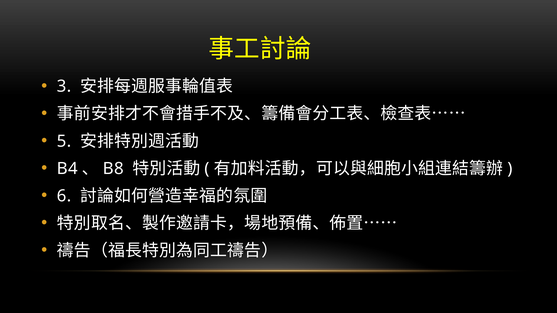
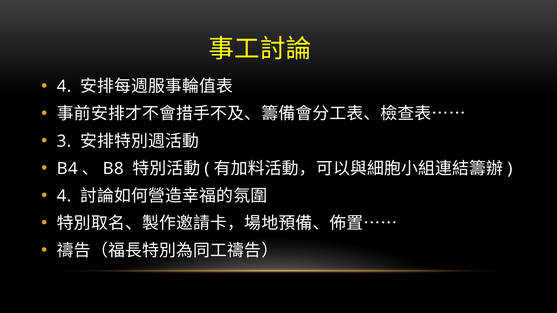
3 at (64, 86): 3 -> 4
5: 5 -> 3
6 at (64, 196): 6 -> 4
